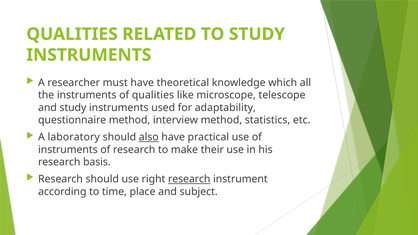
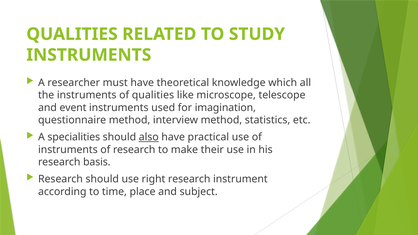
and study: study -> event
adaptability: adaptability -> imagination
laboratory: laboratory -> specialities
research at (189, 179) underline: present -> none
